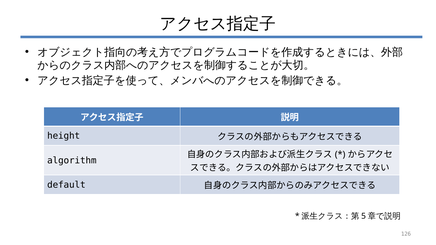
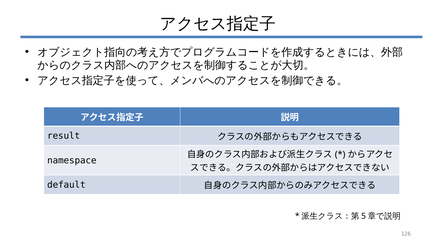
height: height -> result
algorithm: algorithm -> namespace
